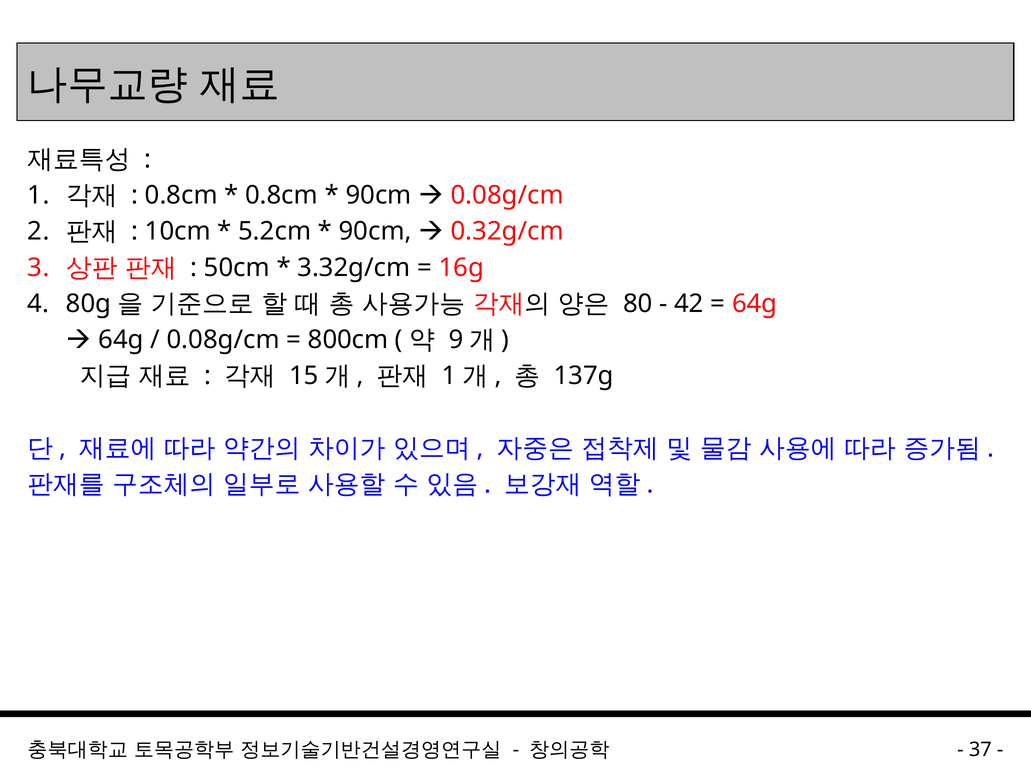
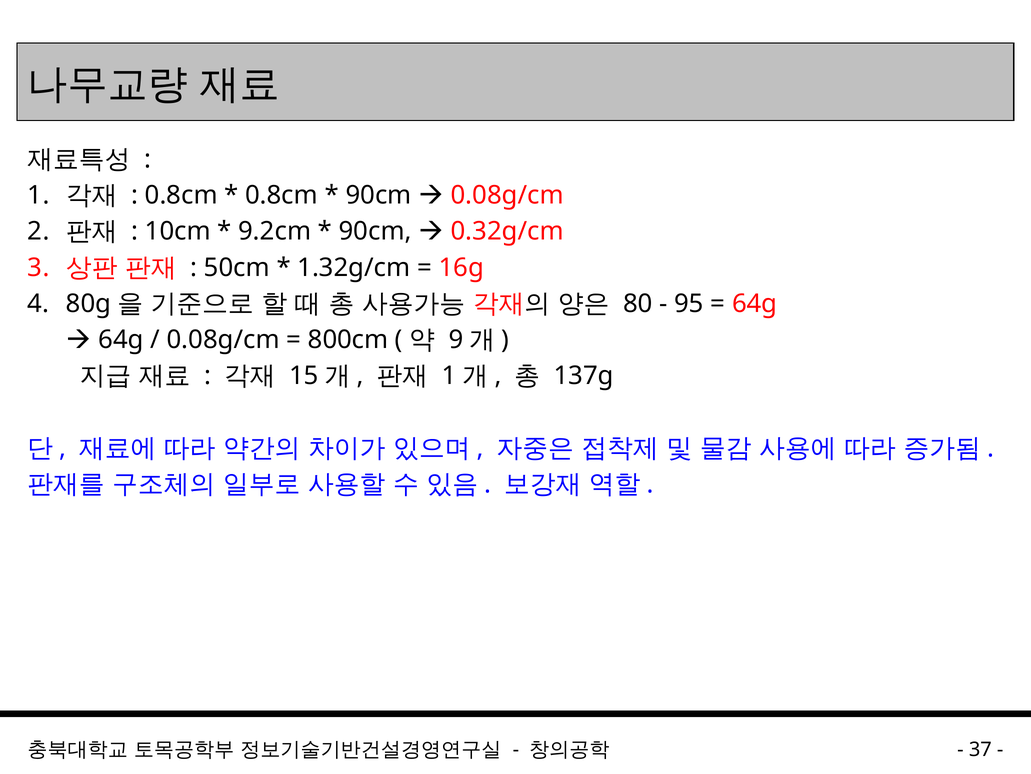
5.2cm: 5.2cm -> 9.2cm
3.32g/cm: 3.32g/cm -> 1.32g/cm
42: 42 -> 95
